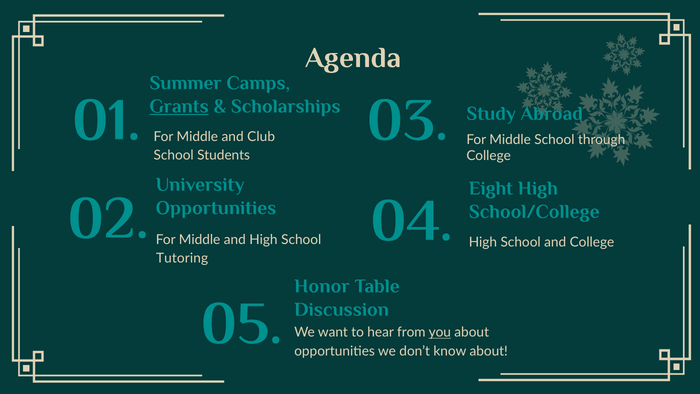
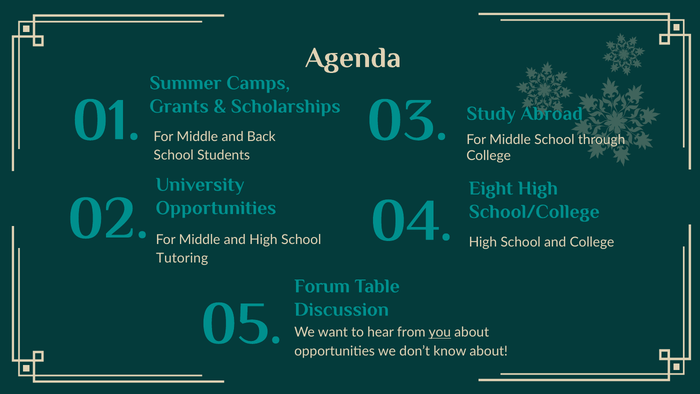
Grants underline: present -> none
Club: Club -> Back
Honor: Honor -> Forum
